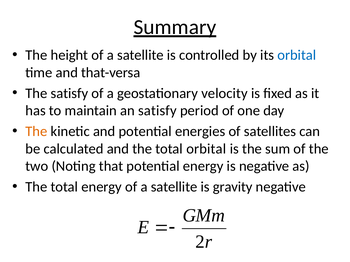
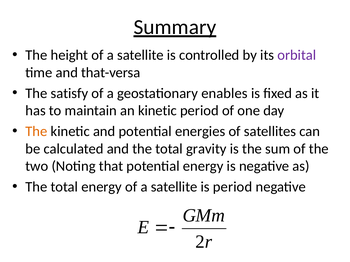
orbital at (297, 55) colour: blue -> purple
velocity: velocity -> enables
an satisfy: satisfy -> kinetic
total orbital: orbital -> gravity
is gravity: gravity -> period
